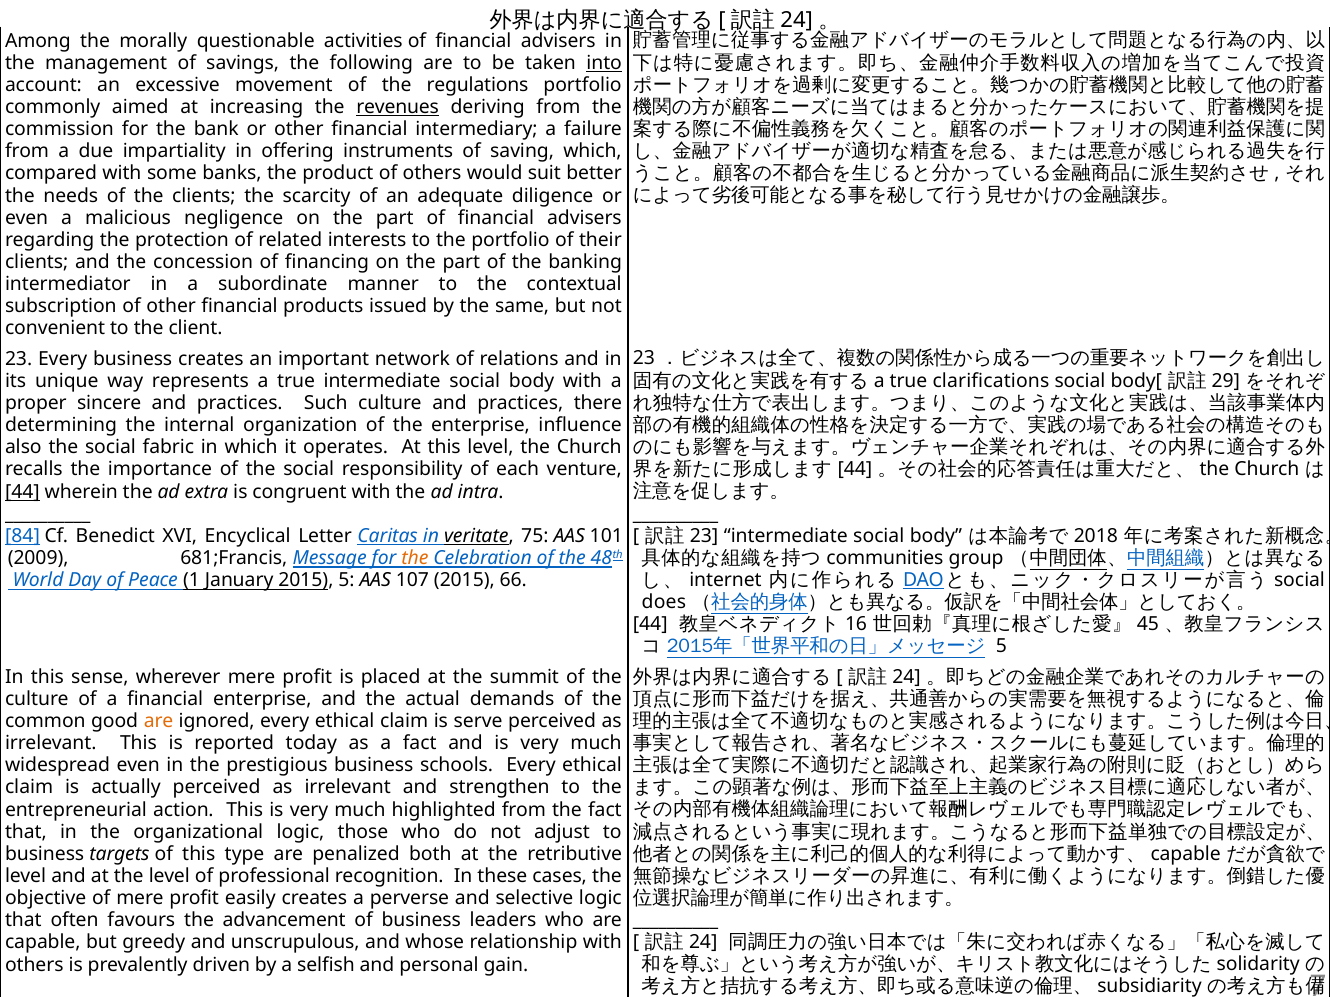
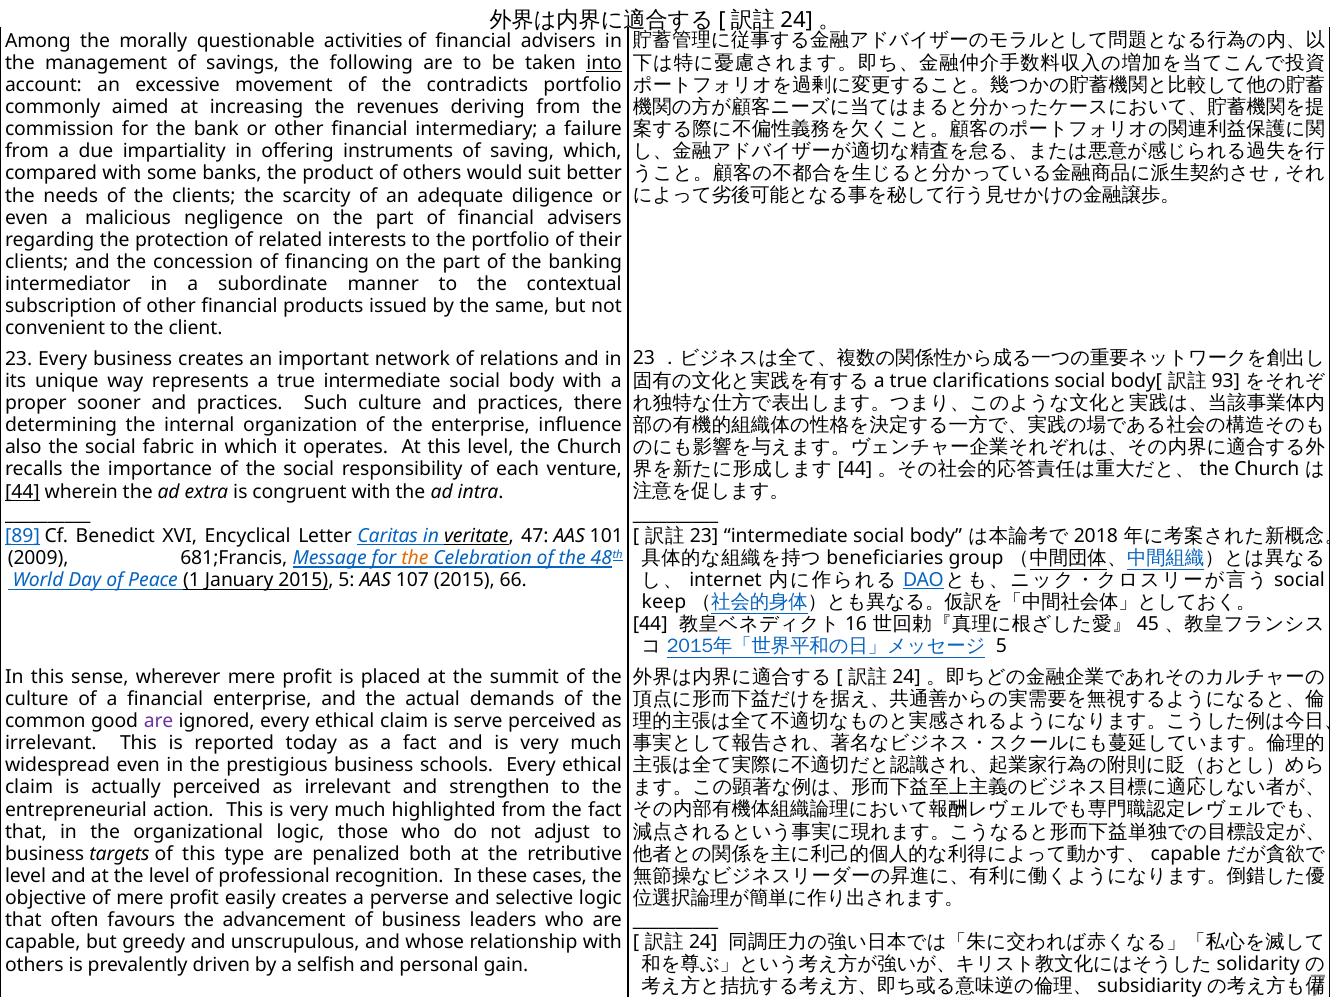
regulations: regulations -> contradicts
revenues underline: present -> none
29: 29 -> 93
sincere: sincere -> sooner
84: 84 -> 89
75: 75 -> 47
communities: communities -> beneficiaries
does: does -> keep
are at (159, 721) colour: orange -> purple
